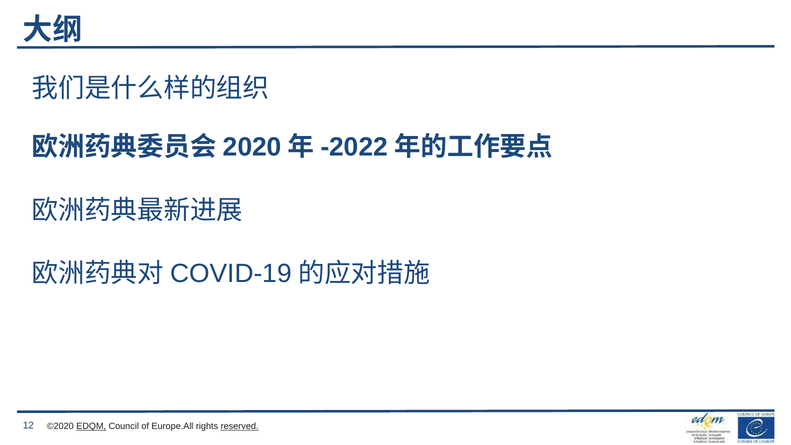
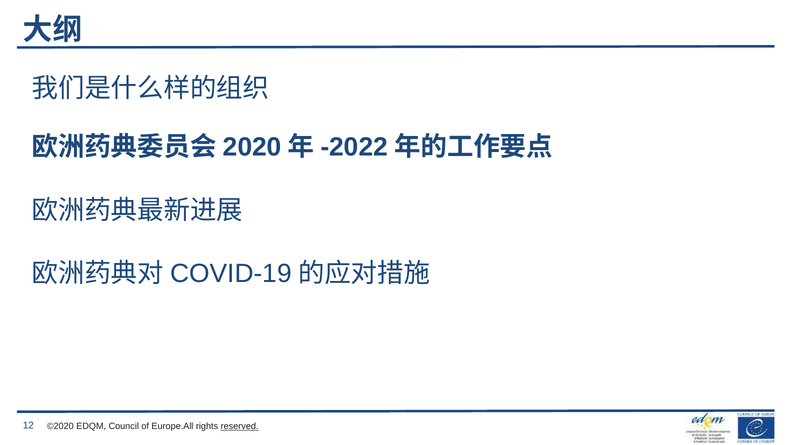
EDQM underline: present -> none
